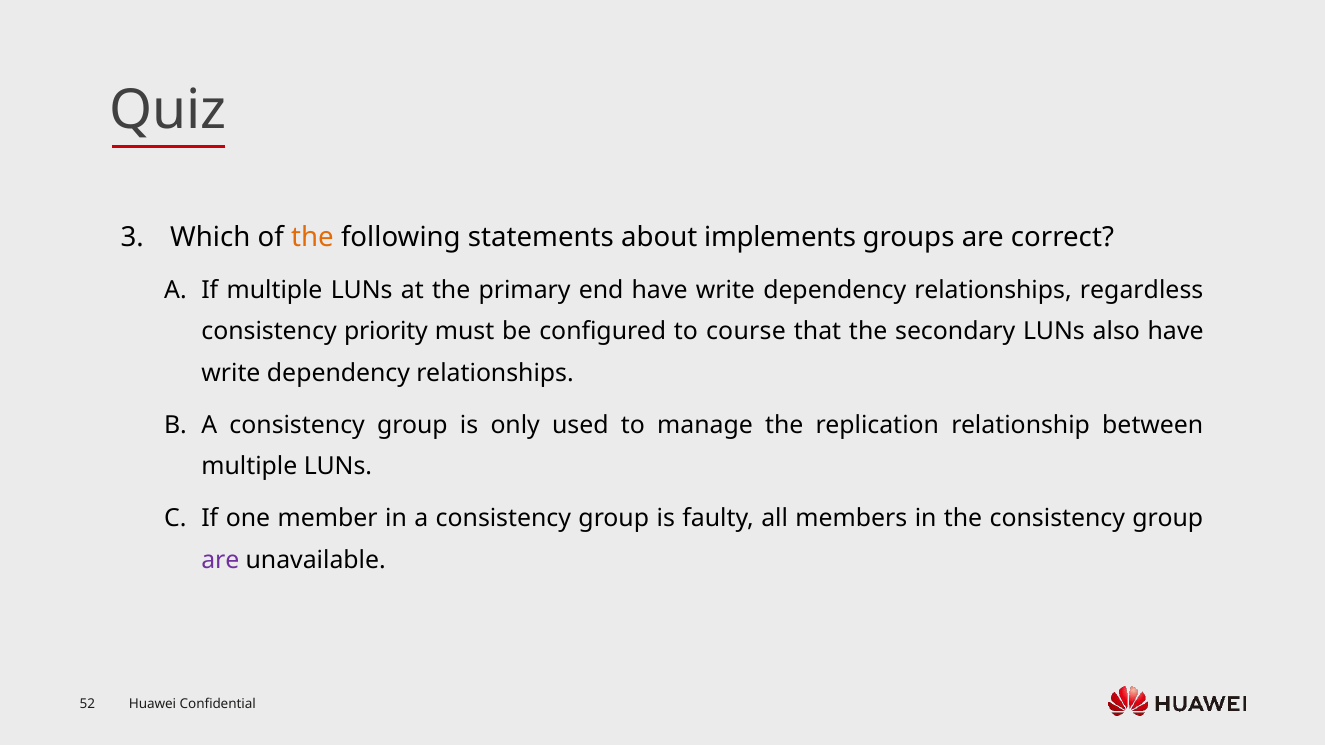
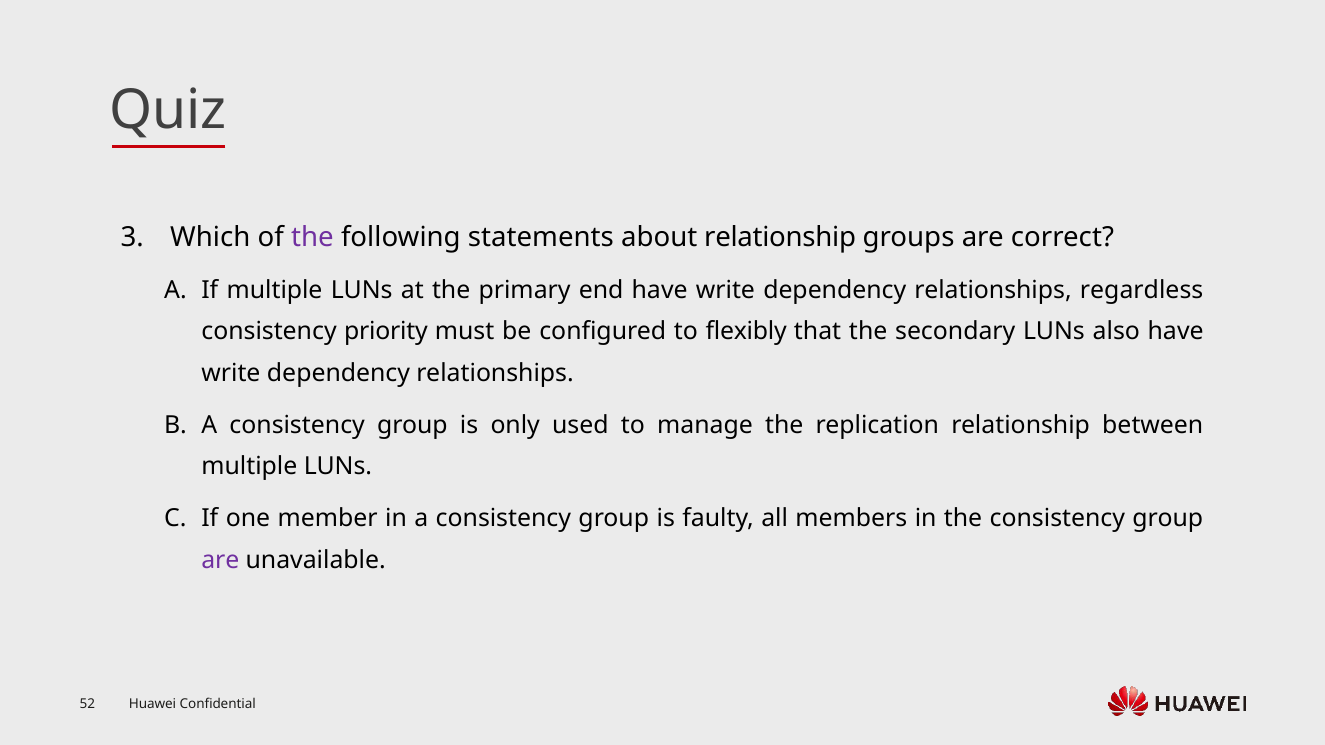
the at (312, 237) colour: orange -> purple
about implements: implements -> relationship
course: course -> flexibly
